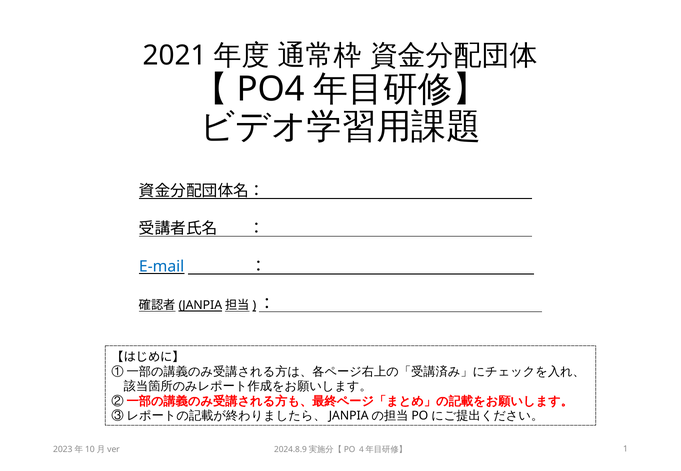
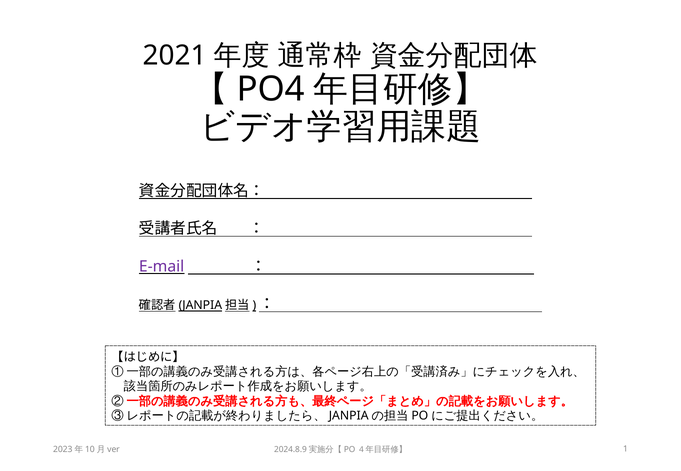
E-mail colour: blue -> purple
